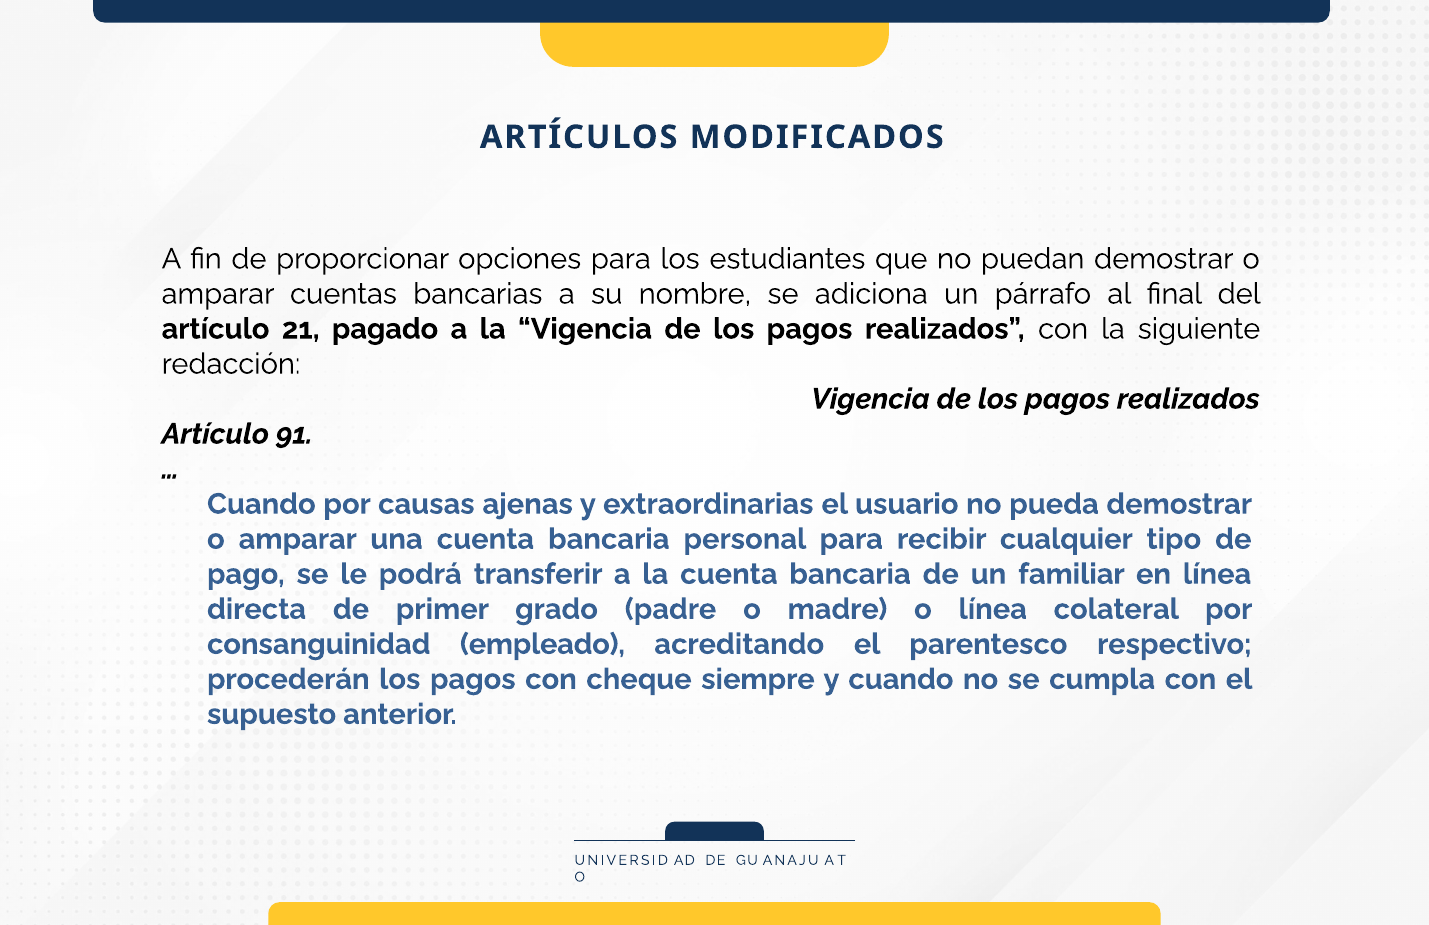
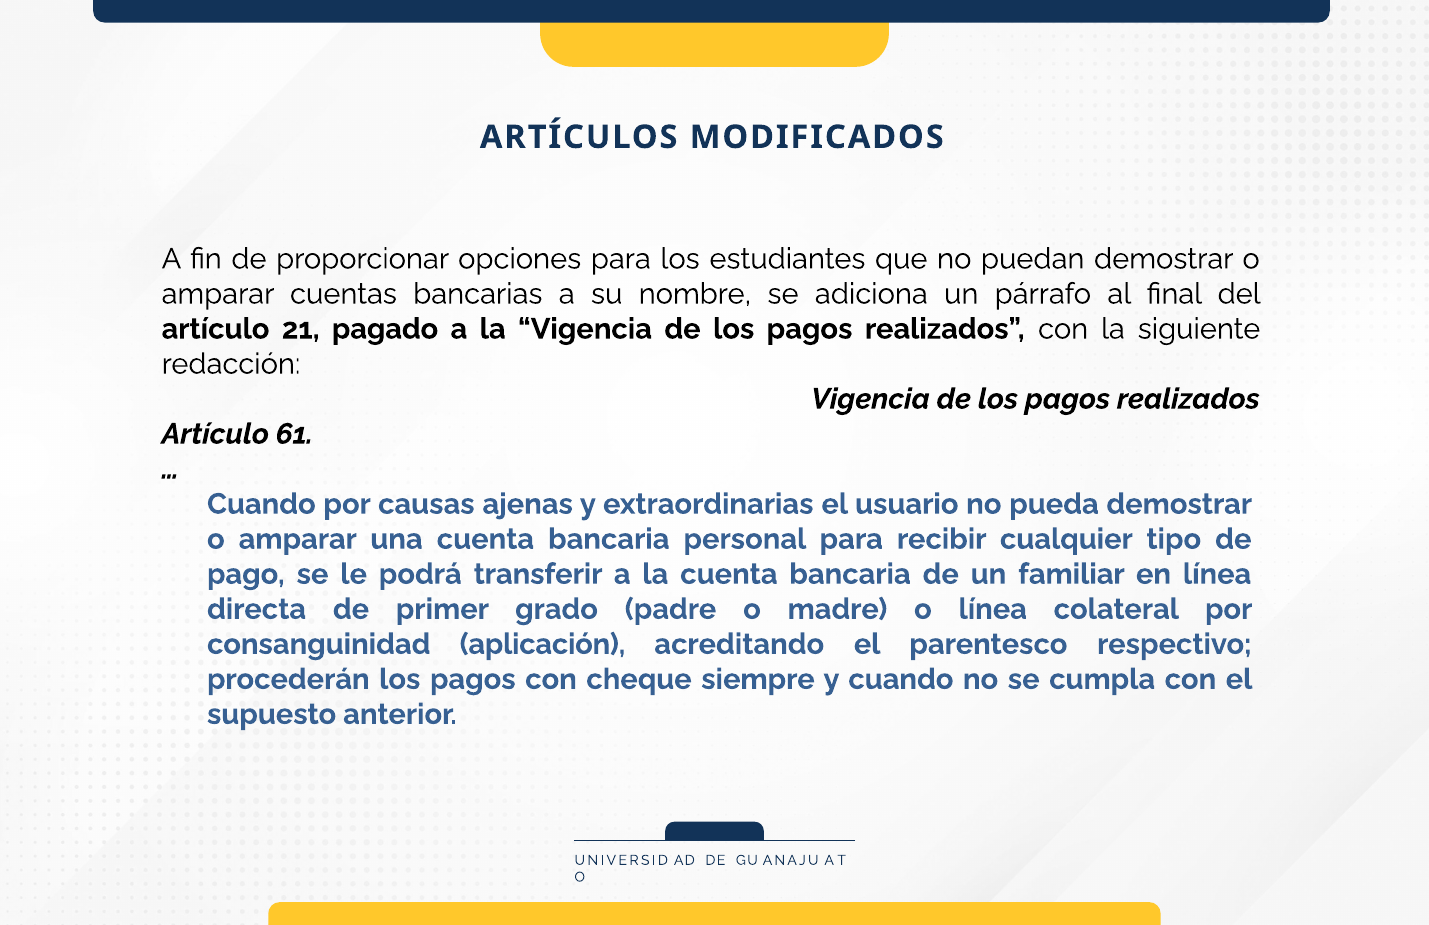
91: 91 -> 61
empleado: empleado -> aplicación
